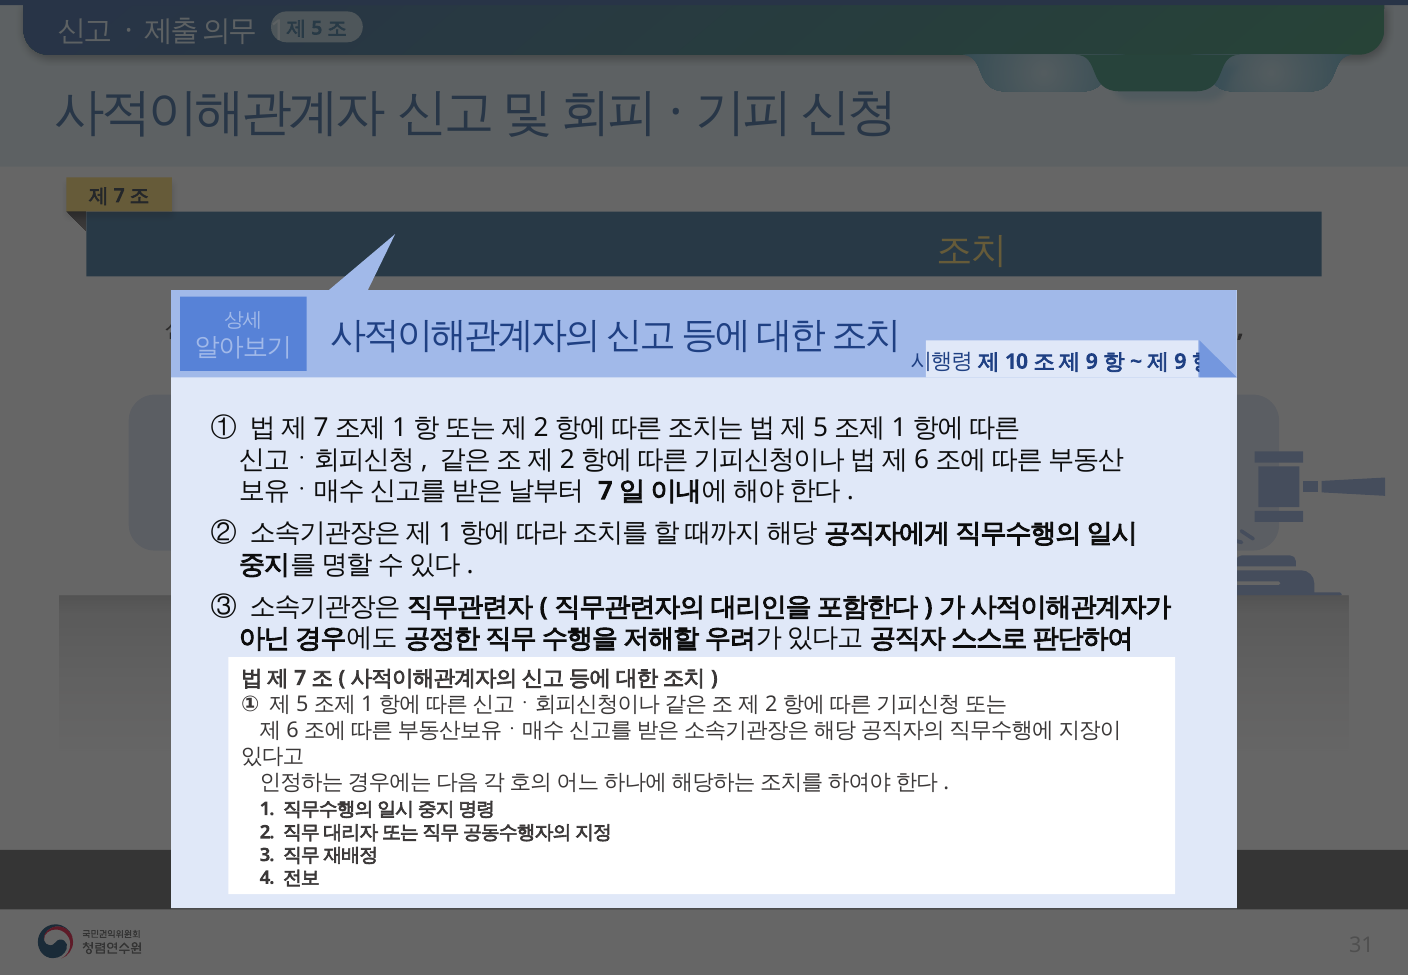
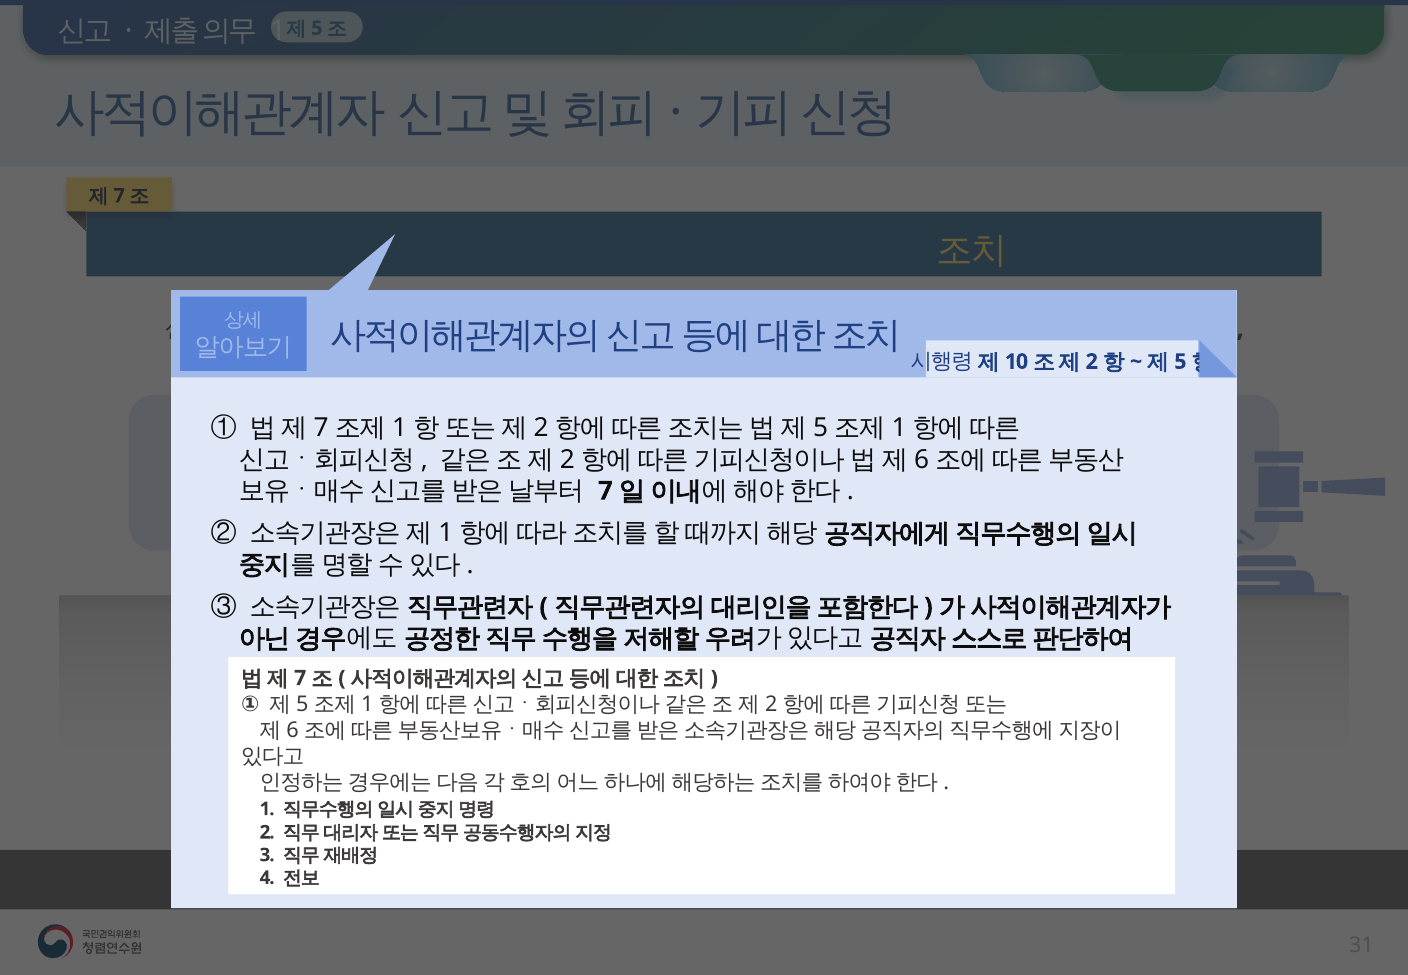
9 at (1092, 362): 9 -> 2
9 at (1180, 362): 9 -> 5
